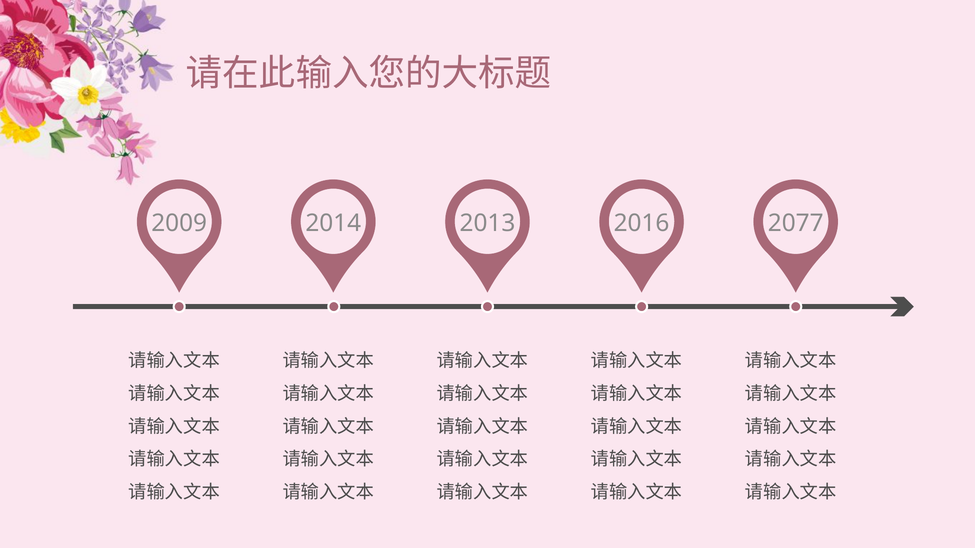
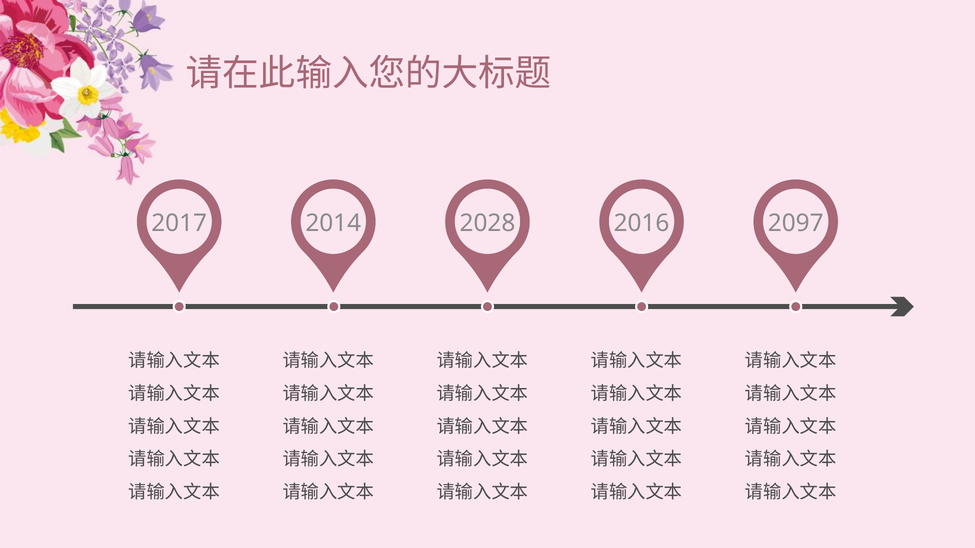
2009: 2009 -> 2017
2013: 2013 -> 2028
2077: 2077 -> 2097
